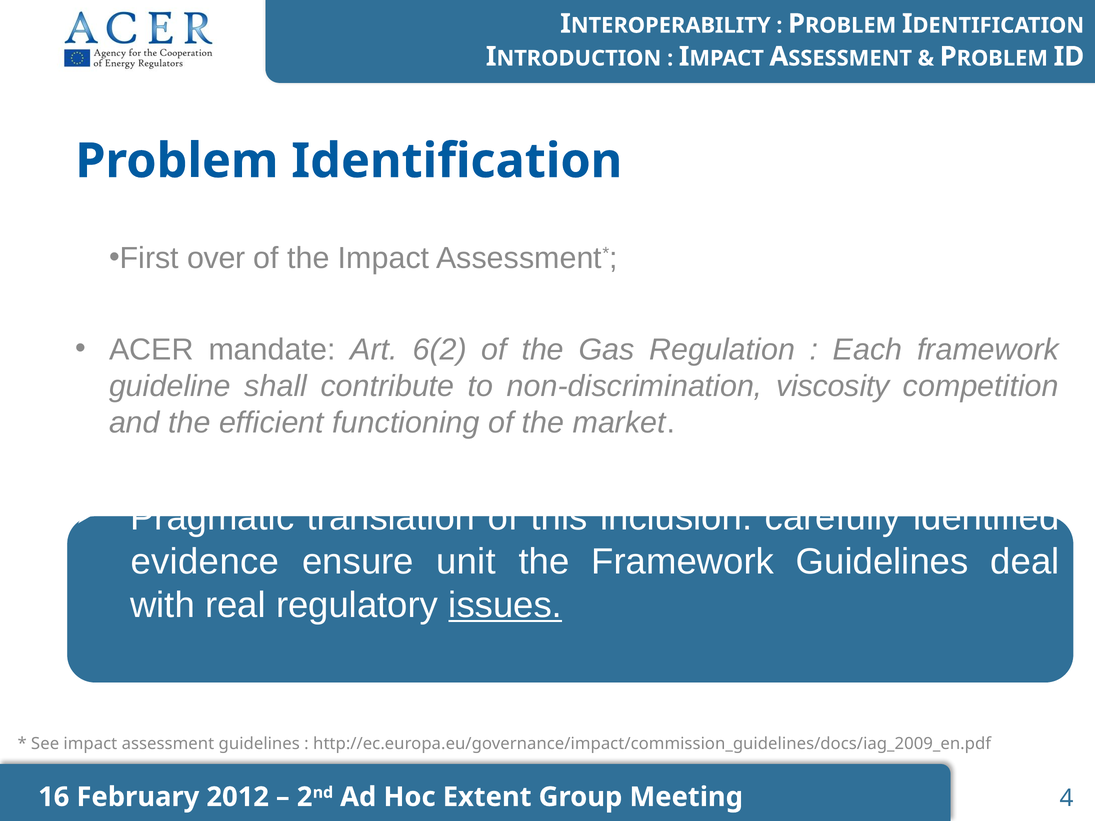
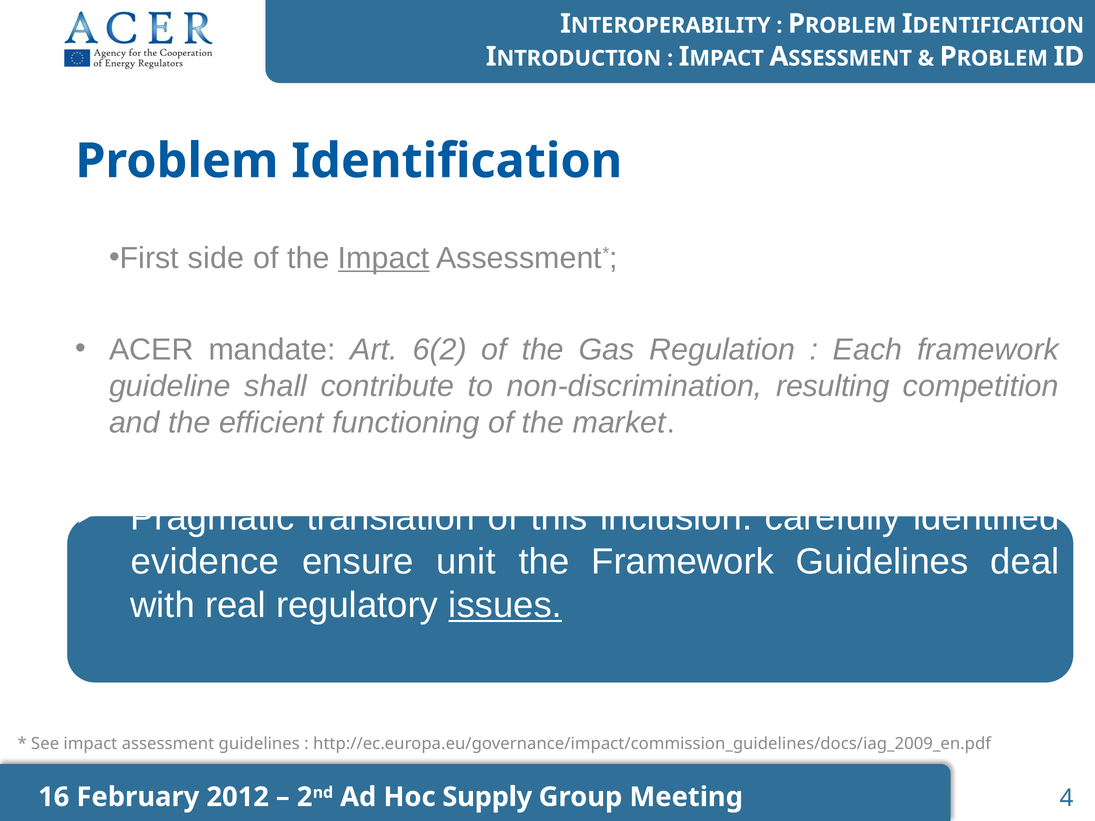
over: over -> side
Impact at (384, 258) underline: none -> present
viscosity: viscosity -> resulting
Extent: Extent -> Supply
